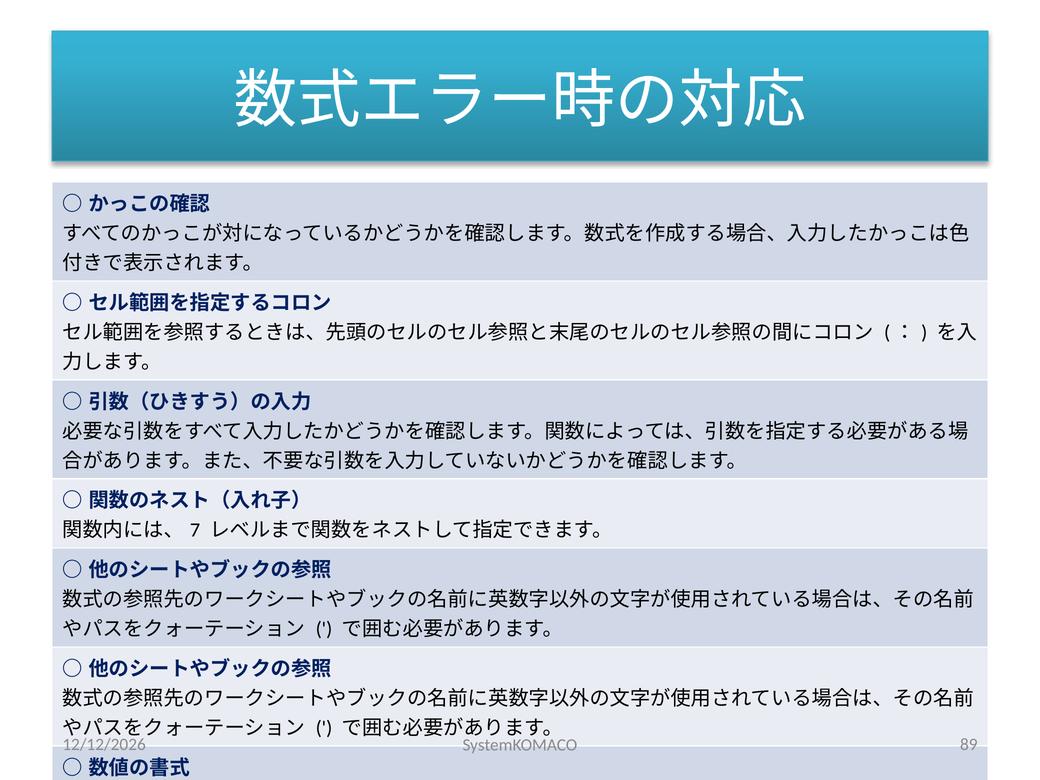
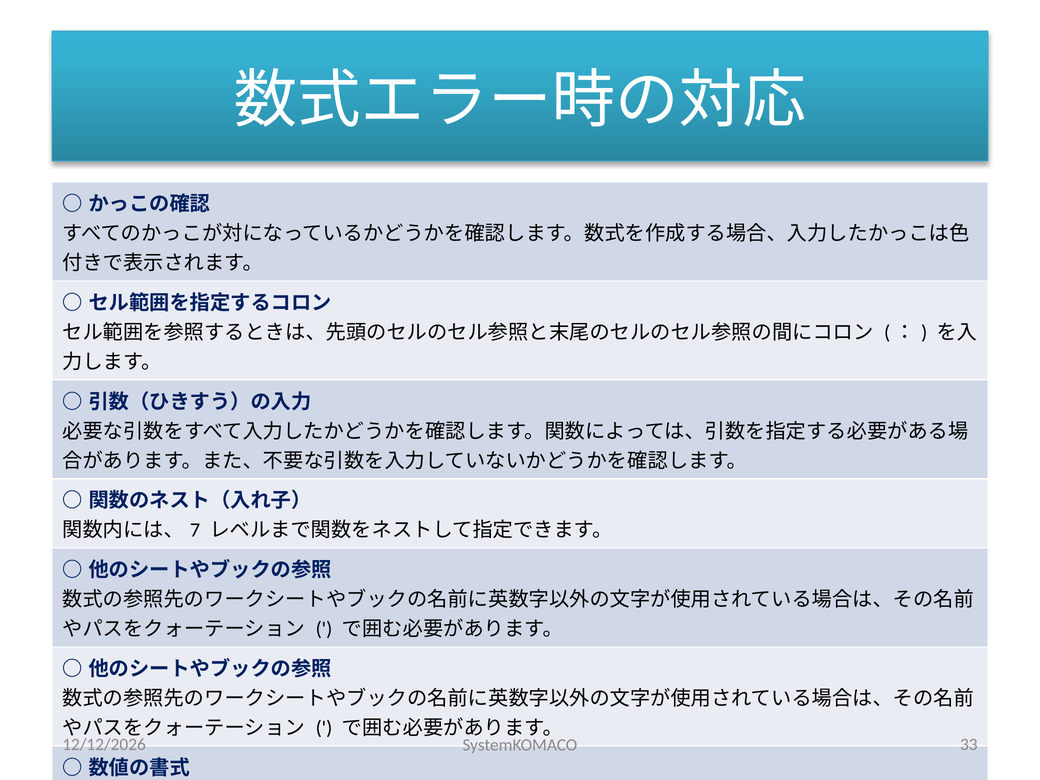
89: 89 -> 33
